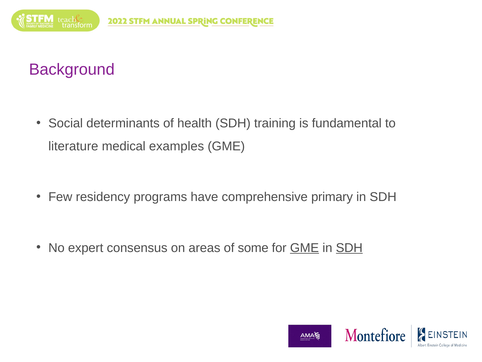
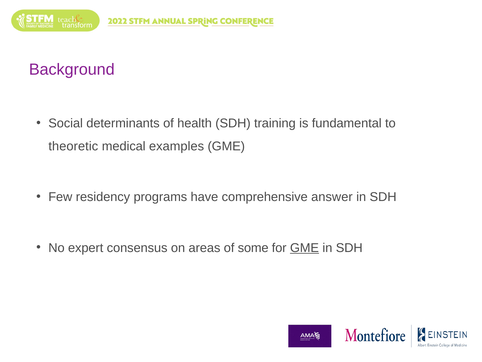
literature: literature -> theoretic
primary: primary -> answer
SDH at (349, 247) underline: present -> none
